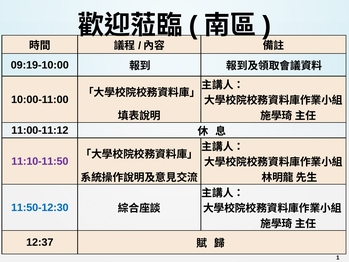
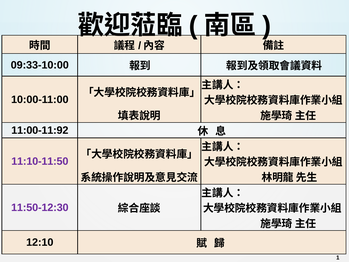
09:19-10:00: 09:19-10:00 -> 09:33-10:00
11:00-11:12: 11:00-11:12 -> 11:00-11:92
11:50-12:30 colour: blue -> purple
12:37: 12:37 -> 12:10
